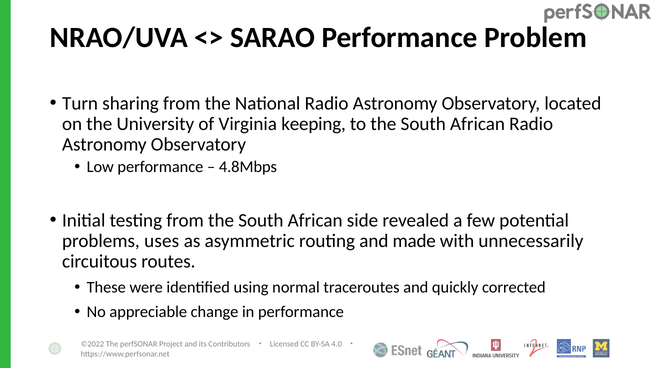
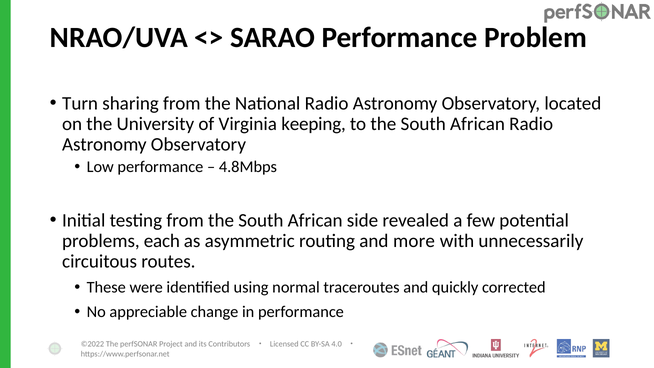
uses: uses -> each
made: made -> more
